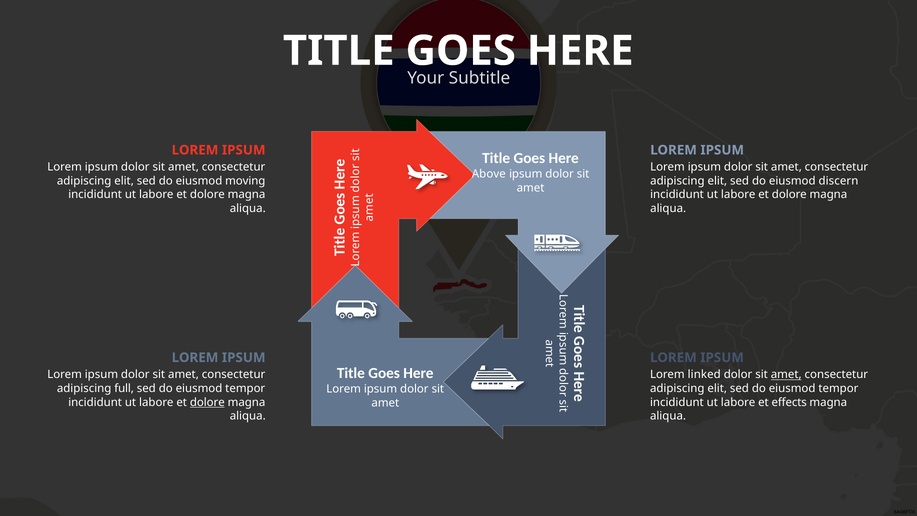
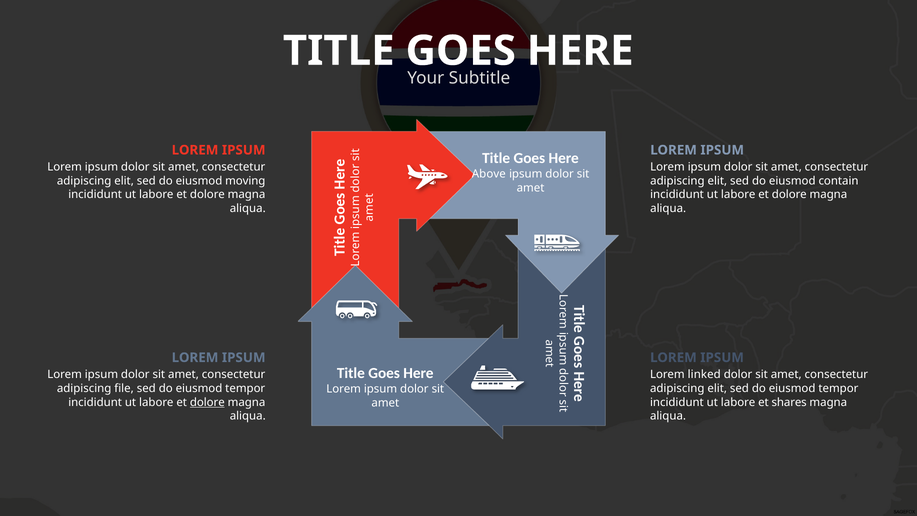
discern: discern -> contain
amet at (786, 375) underline: present -> none
full: full -> file
effects: effects -> shares
